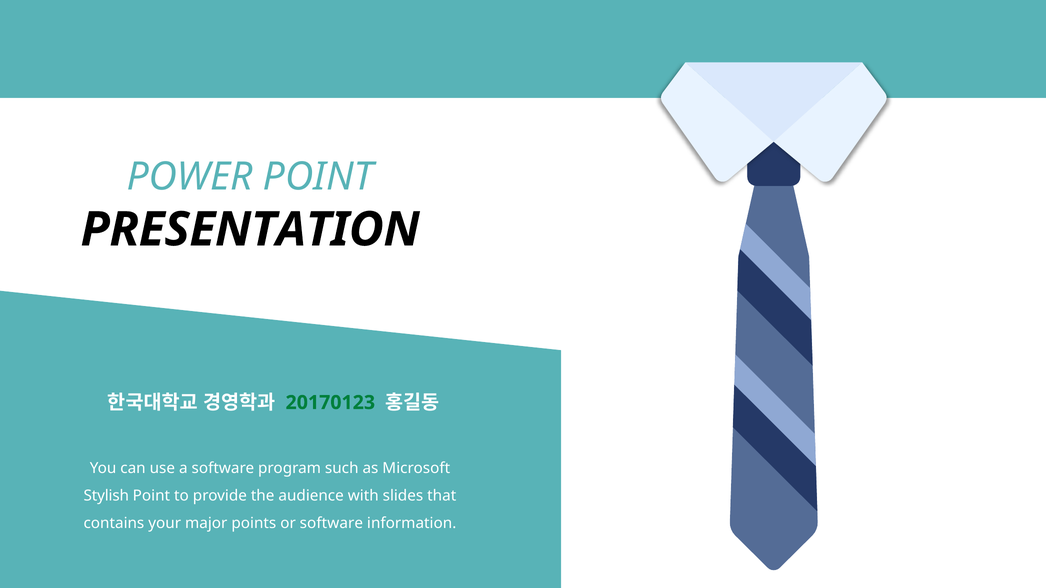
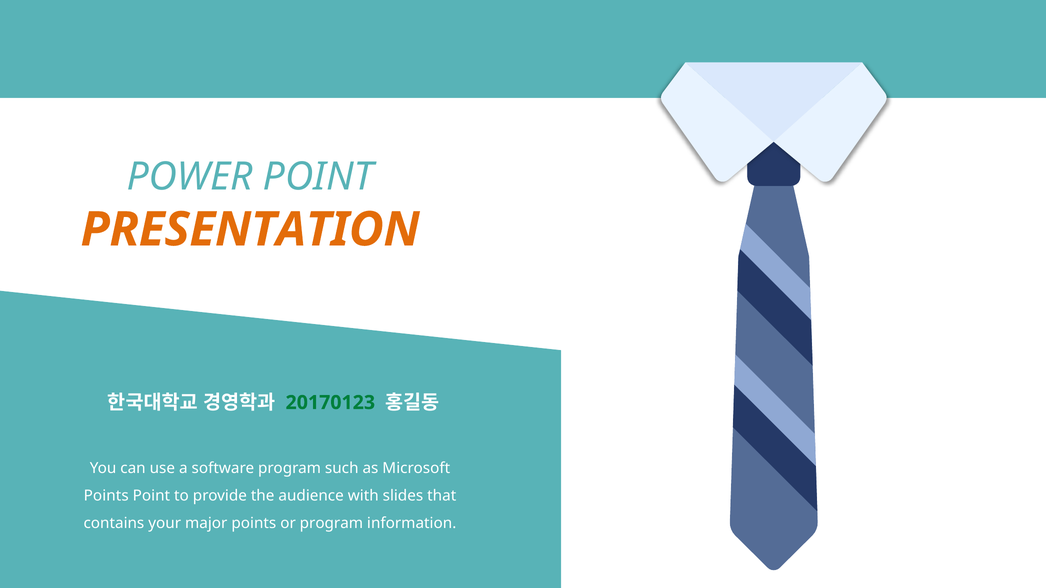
PRESENTATION colour: black -> orange
Stylish at (106, 496): Stylish -> Points
or software: software -> program
